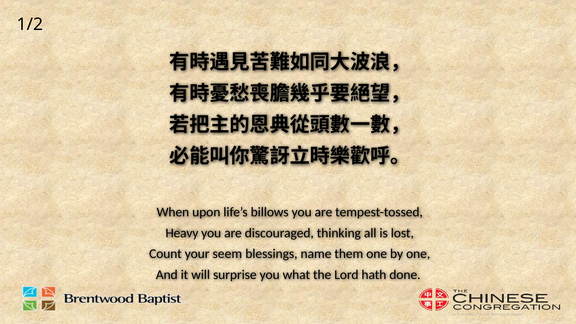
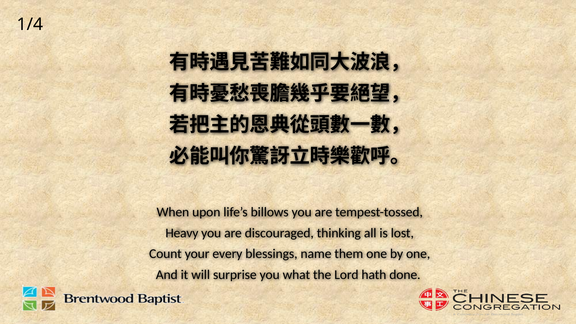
1/2: 1/2 -> 1/4
seem: seem -> every
